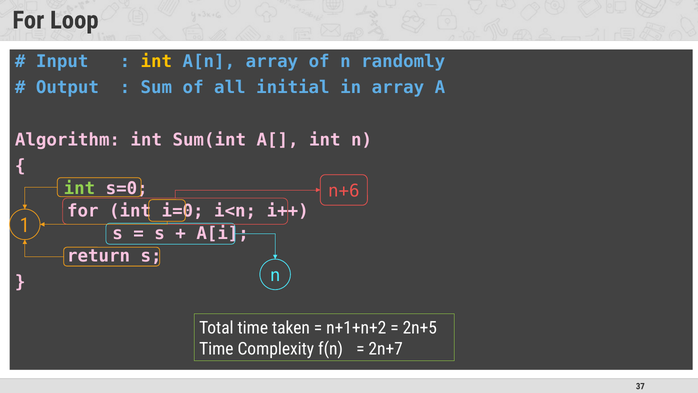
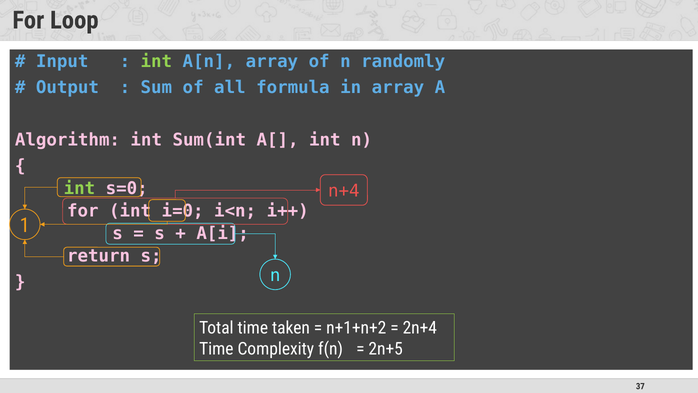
int at (156, 61) colour: yellow -> light green
initial: initial -> formula
n+6: n+6 -> n+4
2n+5: 2n+5 -> 2n+4
2n+7: 2n+7 -> 2n+5
